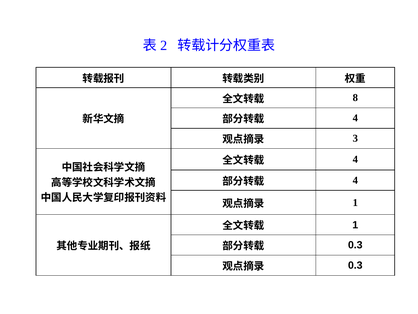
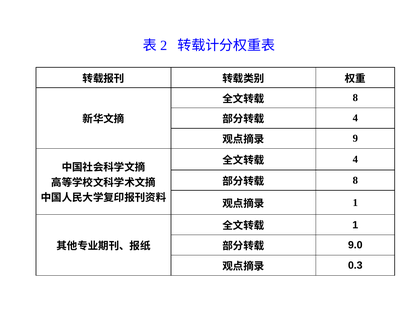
3: 3 -> 9
4 at (355, 180): 4 -> 8
0.3 at (355, 245): 0.3 -> 9.0
